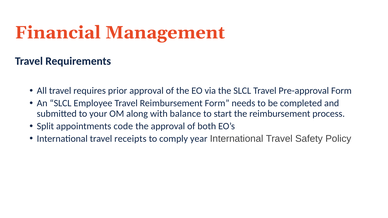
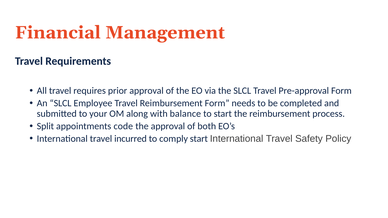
receipts: receipts -> incurred
comply year: year -> start
